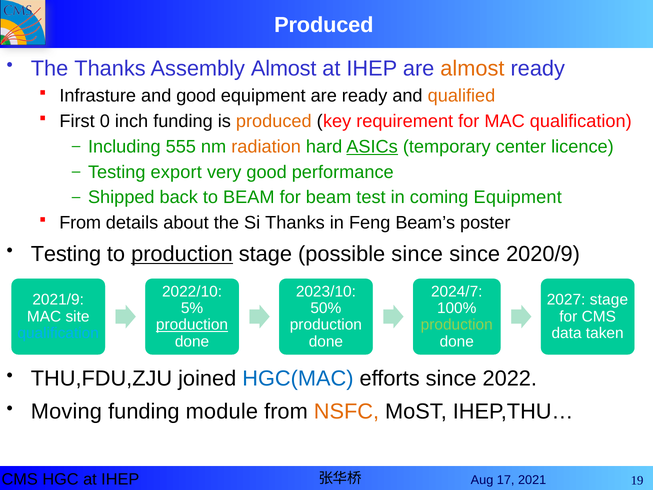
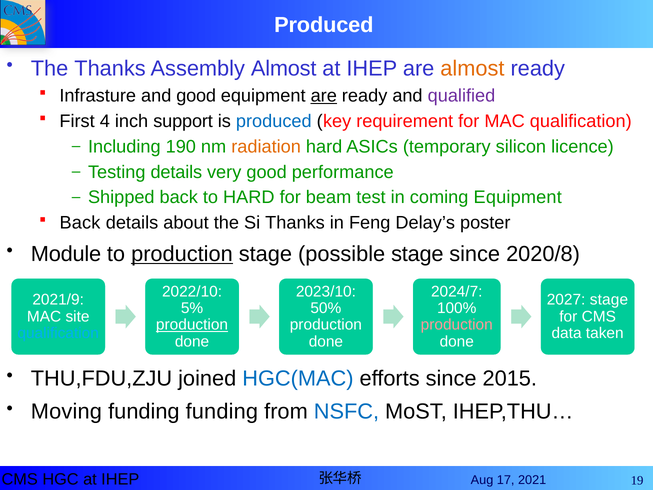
are at (324, 96) underline: none -> present
qualified colour: orange -> purple
0: 0 -> 4
inch funding: funding -> support
produced at (274, 121) colour: orange -> blue
555: 555 -> 190
ASICs underline: present -> none
center: center -> silicon
Testing export: export -> details
to BEAM: BEAM -> HARD
From at (80, 223): From -> Back
Beam’s: Beam’s -> Delay’s
Testing at (66, 254): Testing -> Module
possible since: since -> stage
2020/9: 2020/9 -> 2020/8
production at (457, 325) colour: light green -> pink
2022: 2022 -> 2015
funding module: module -> funding
NSFC colour: orange -> blue
